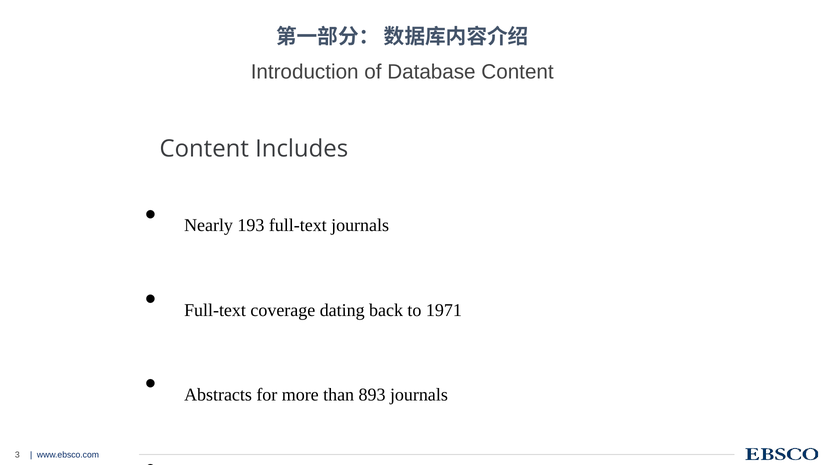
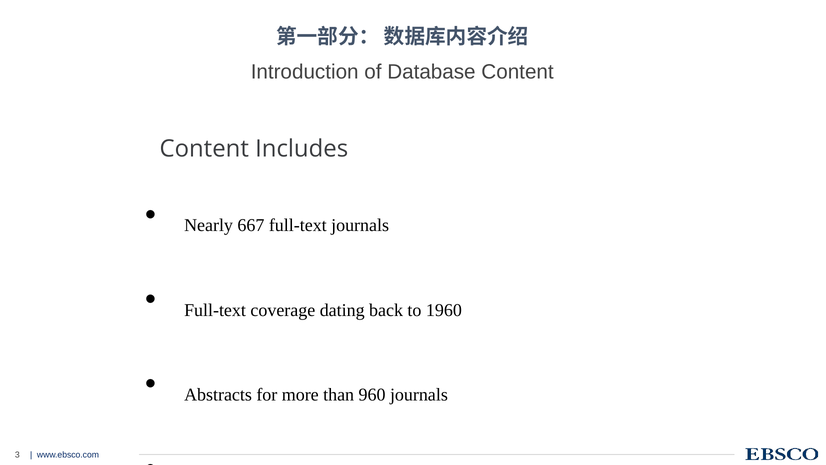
193: 193 -> 667
1971: 1971 -> 1960
893: 893 -> 960
